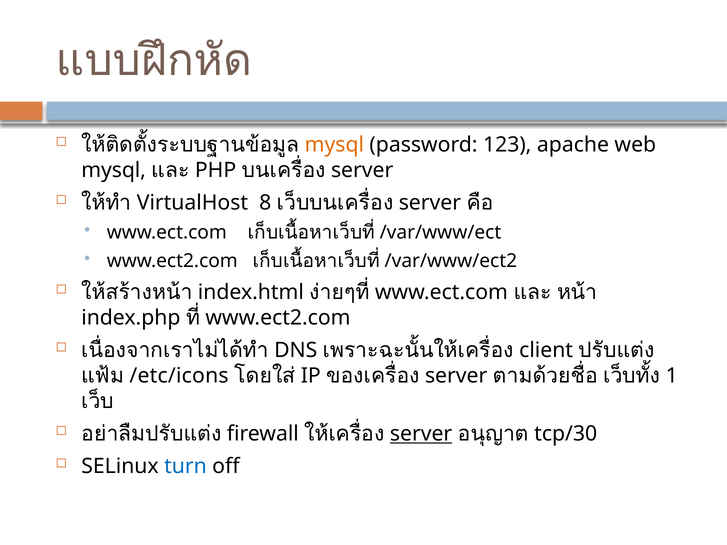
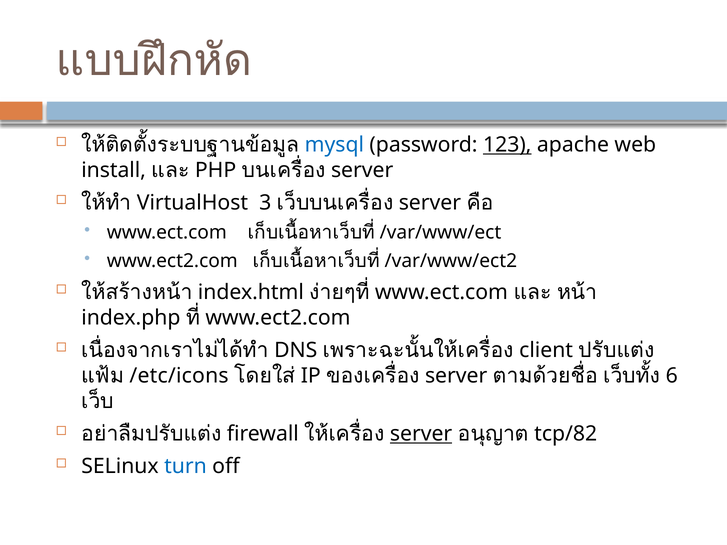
mysql at (334, 145) colour: orange -> blue
123 underline: none -> present
mysql at (114, 170): mysql -> install
8: 8 -> 3
1: 1 -> 6
tcp/30: tcp/30 -> tcp/82
